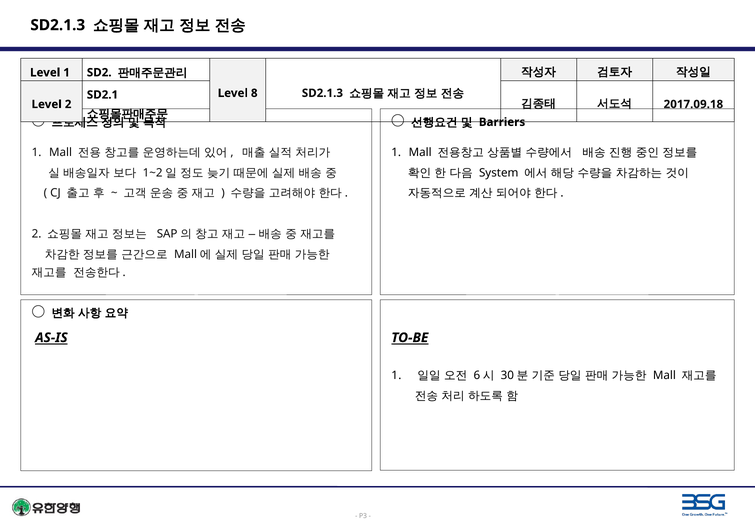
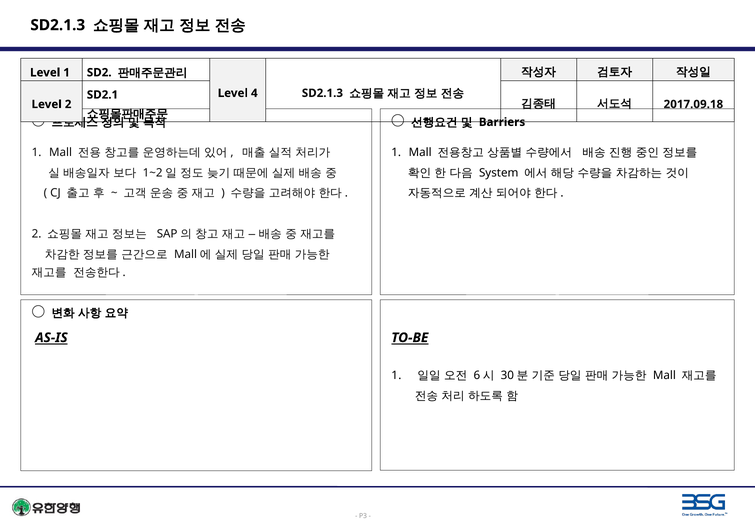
8: 8 -> 4
